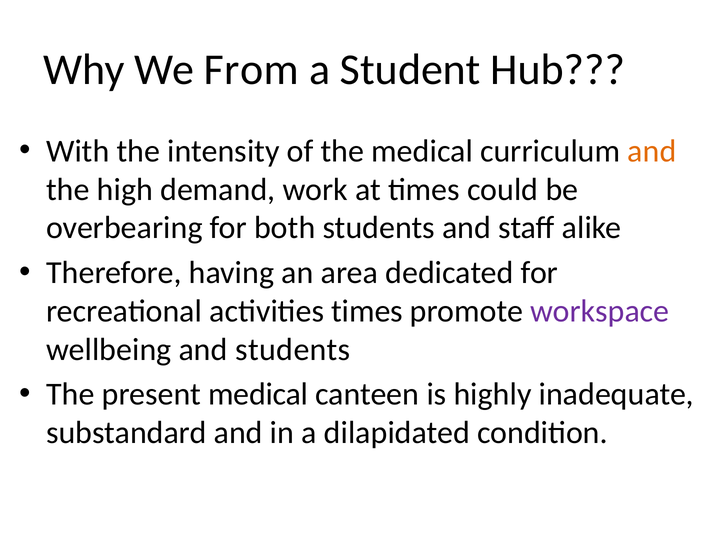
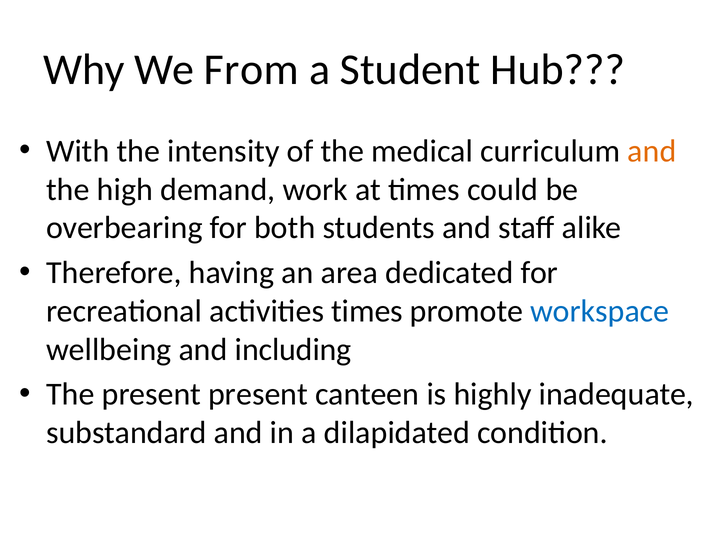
workspace colour: purple -> blue
and students: students -> including
present medical: medical -> present
